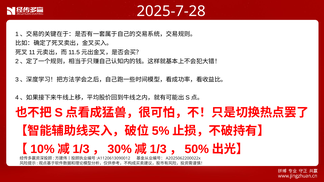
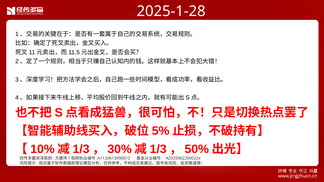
2025-7-28: 2025-7-28 -> 2025-1-28
